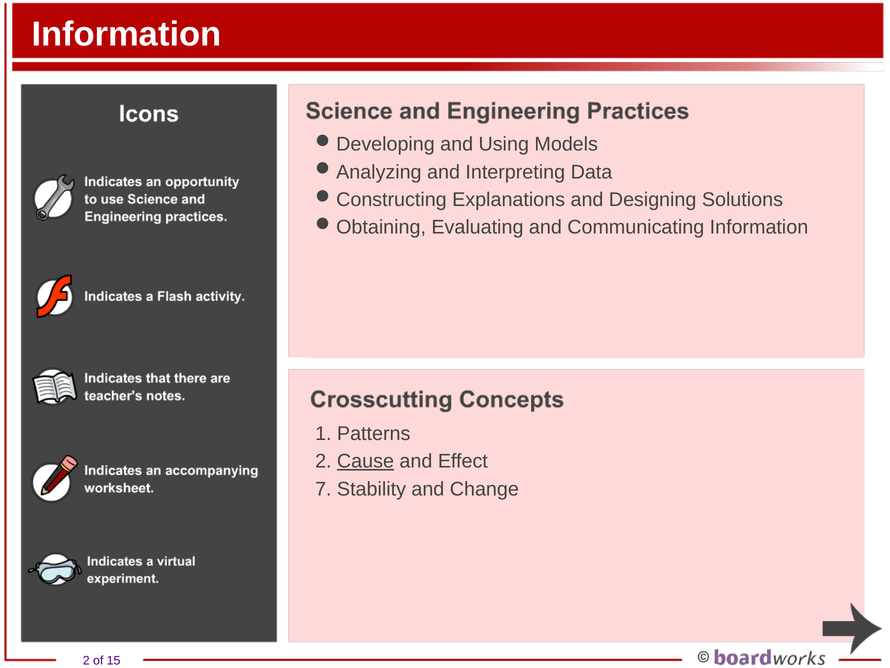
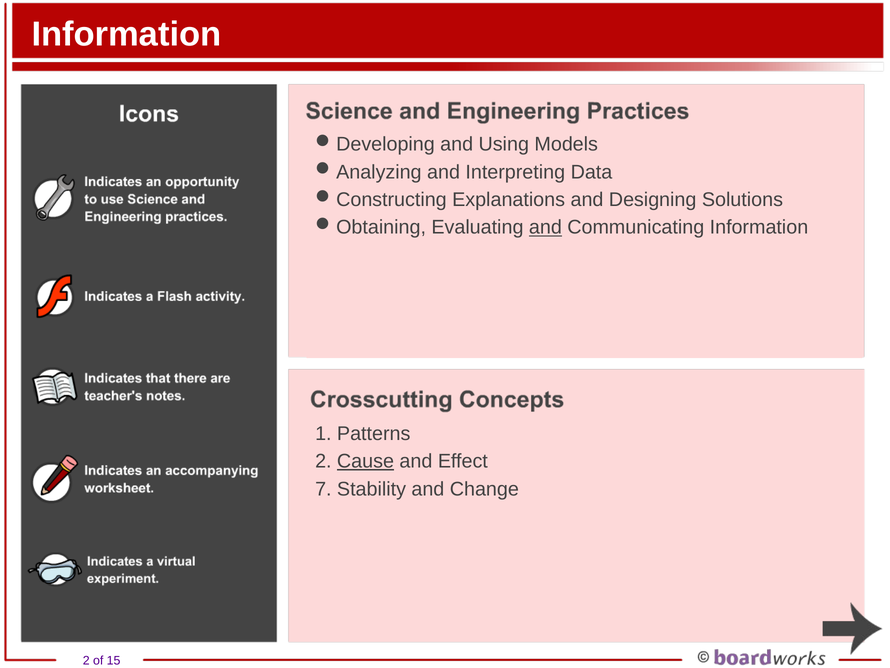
and at (545, 227) underline: none -> present
